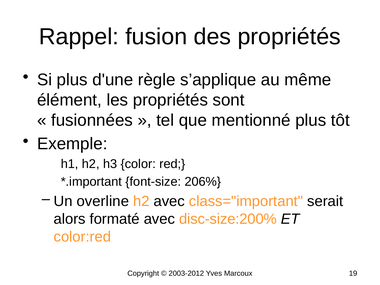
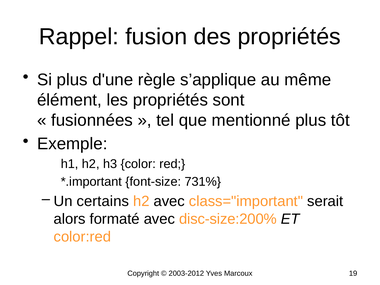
206%: 206% -> 731%
overline: overline -> certains
